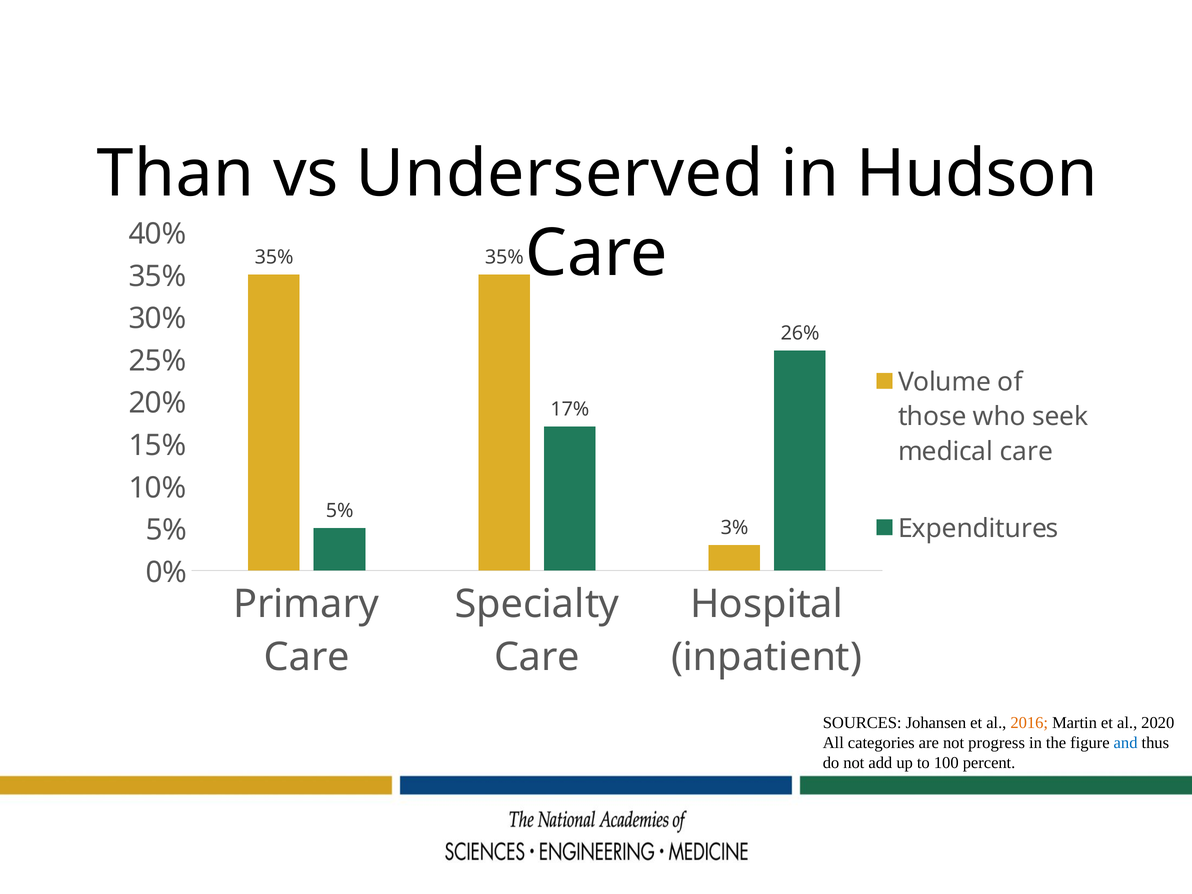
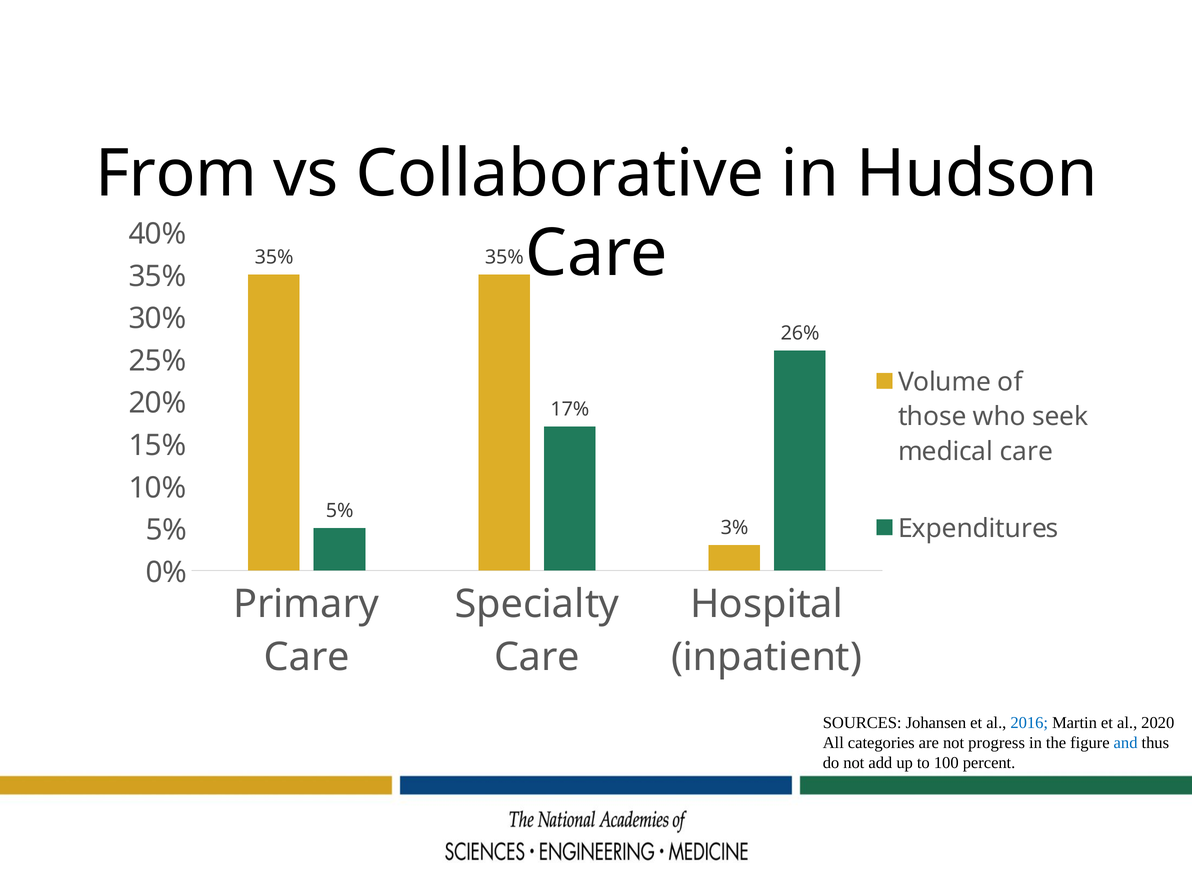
Than: Than -> From
Underserved: Underserved -> Collaborative
2016 colour: orange -> blue
